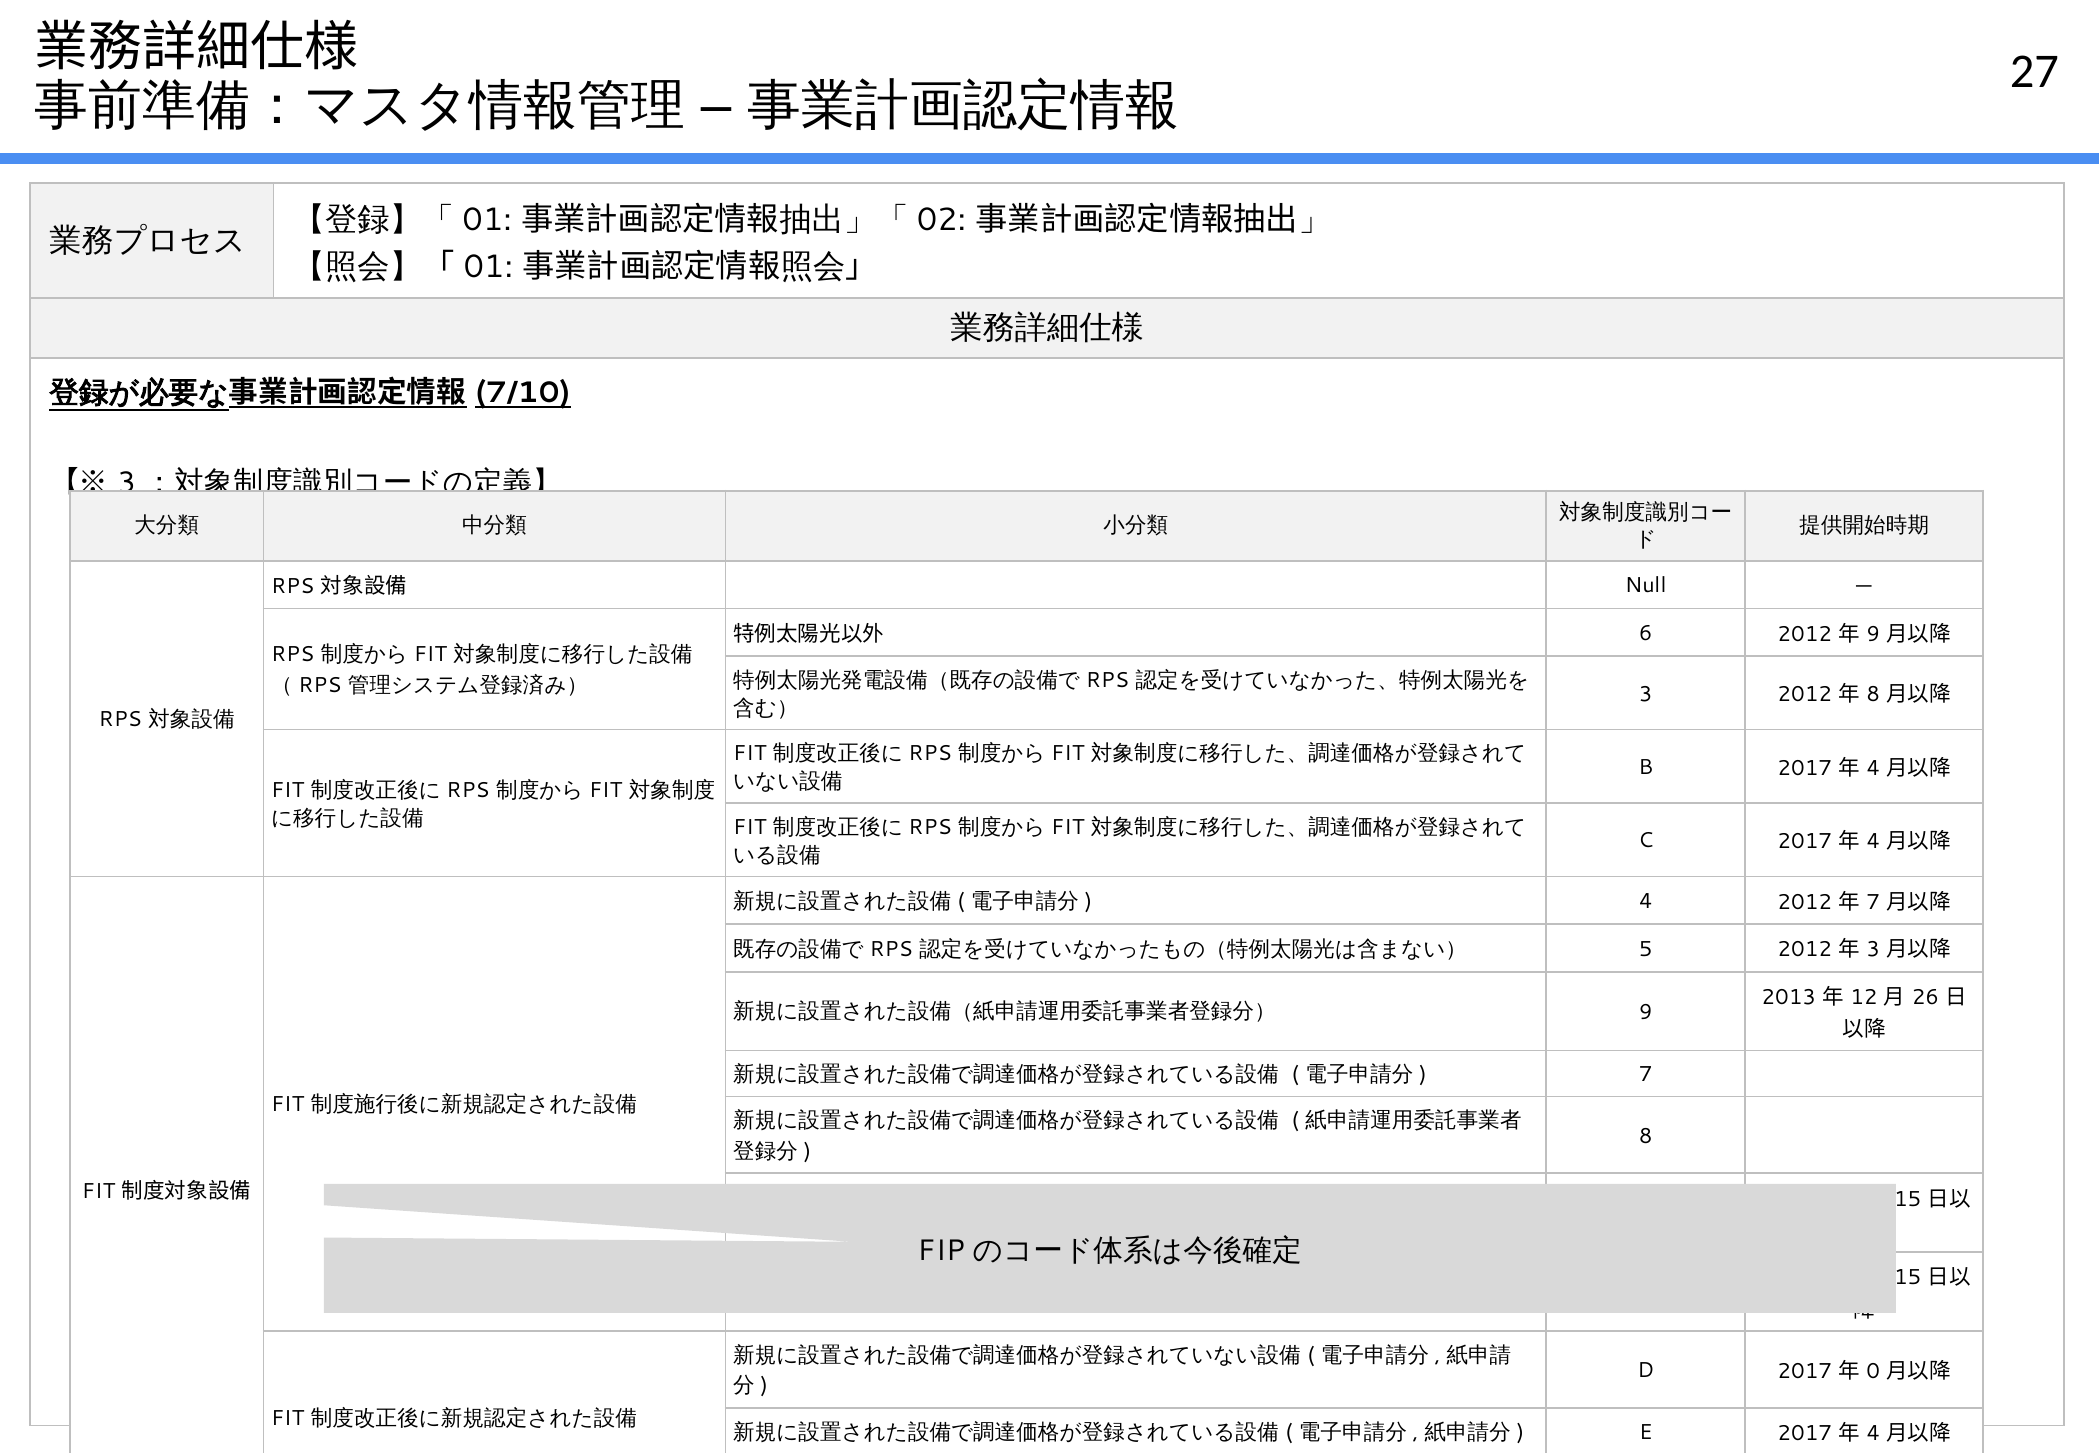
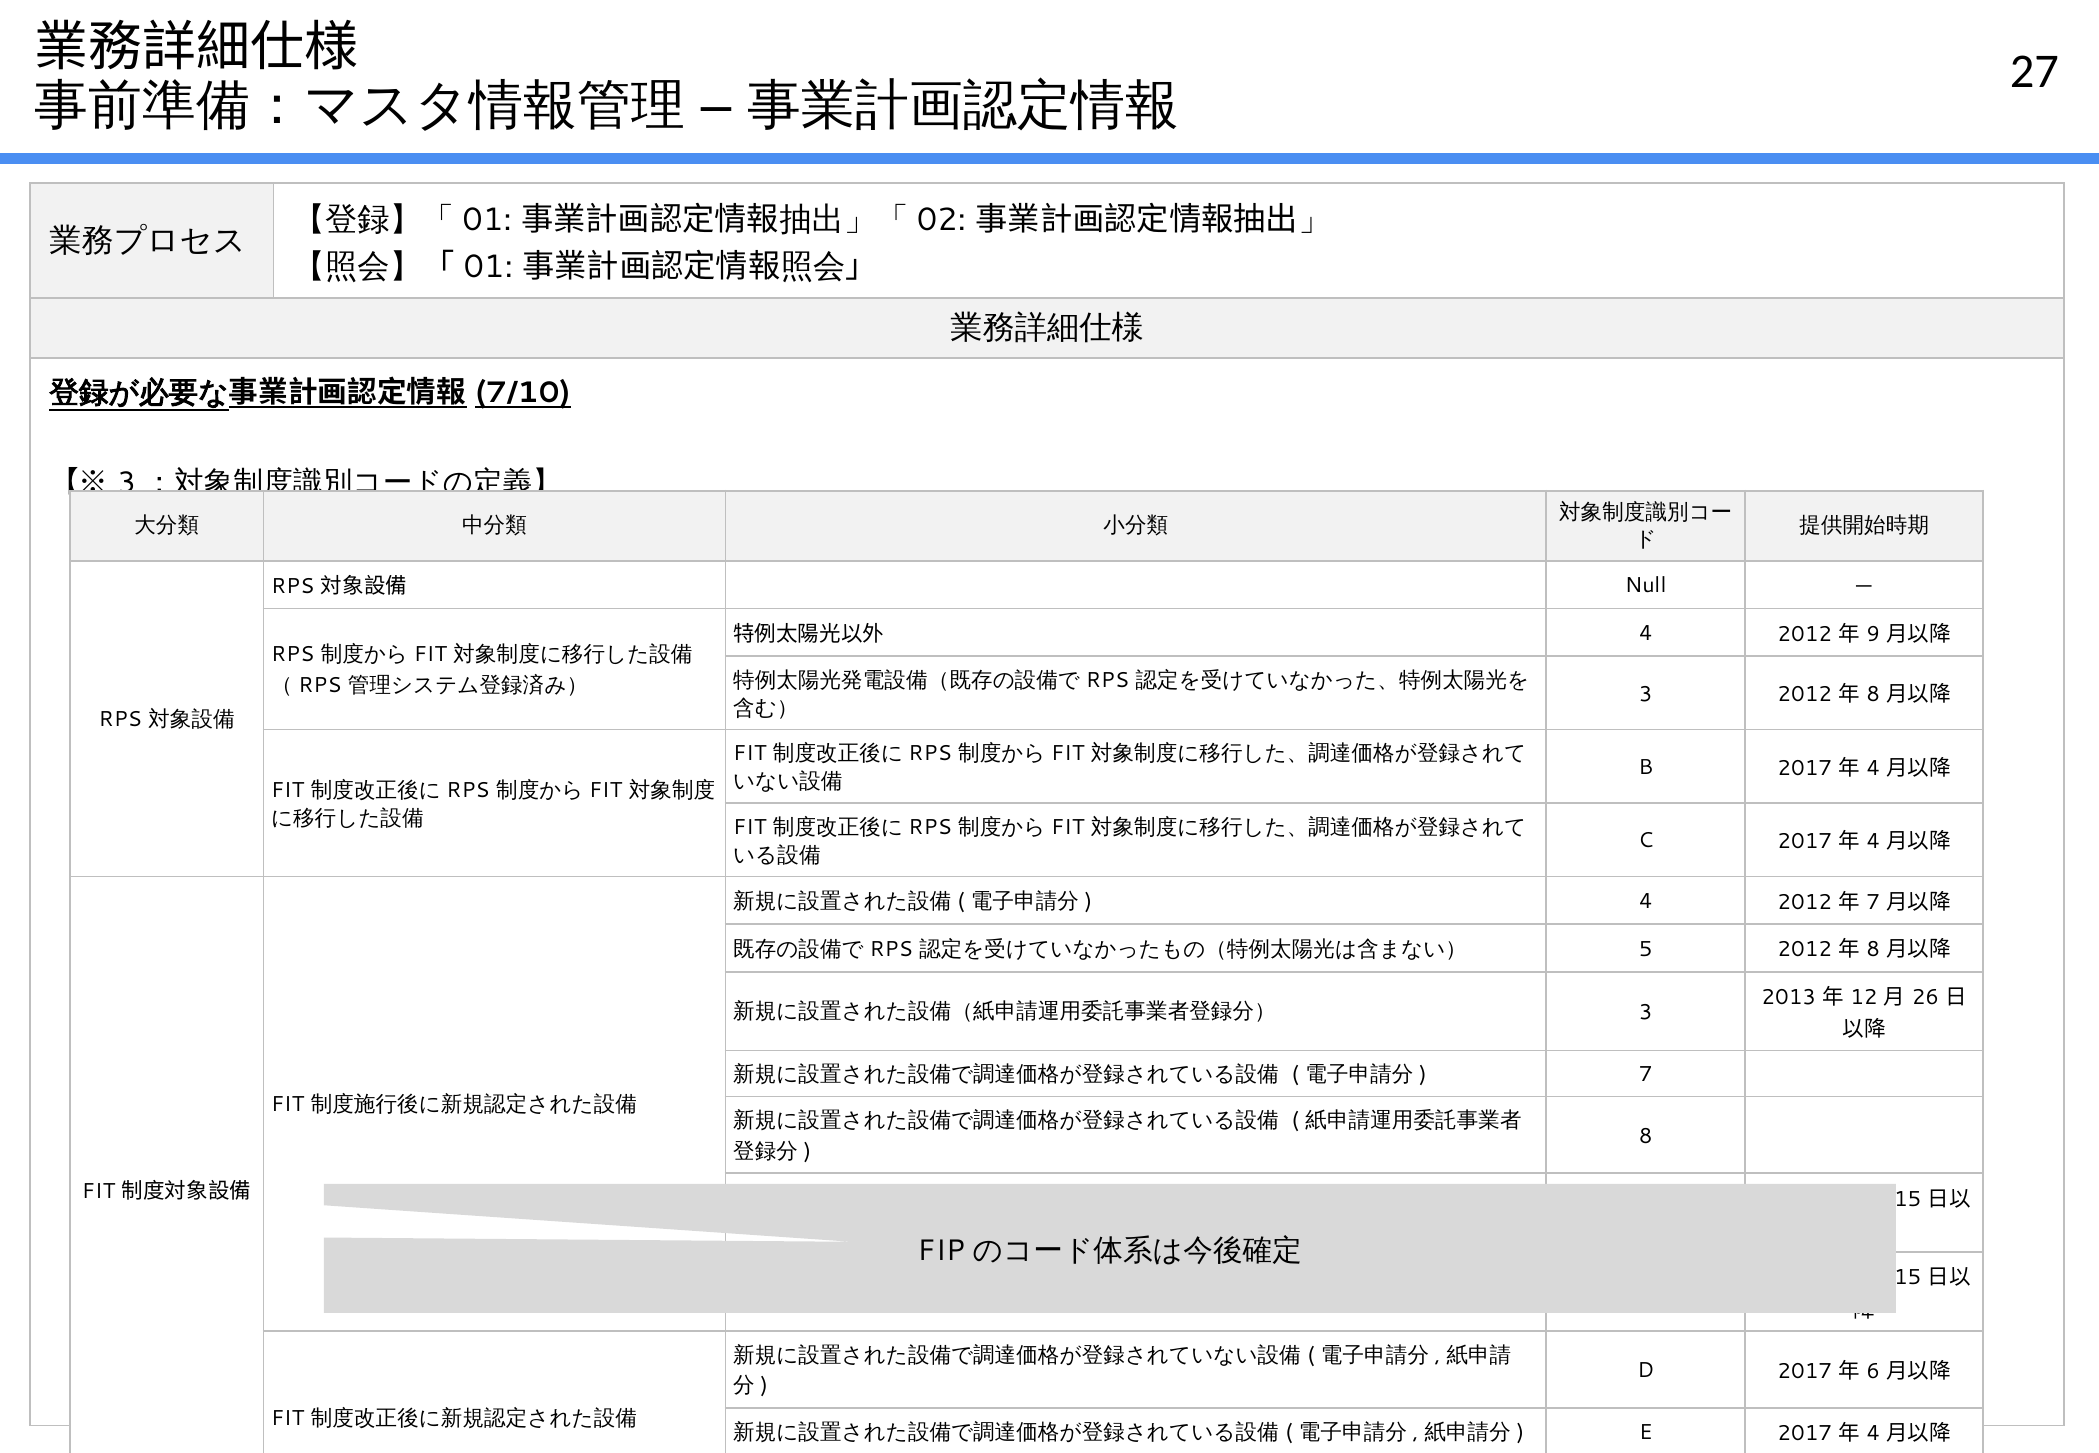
6 at (1646, 634): 6 -> 4
3 at (1873, 950): 3 -> 8
9 at (1646, 1012): 9 -> 3
0: 0 -> 6
